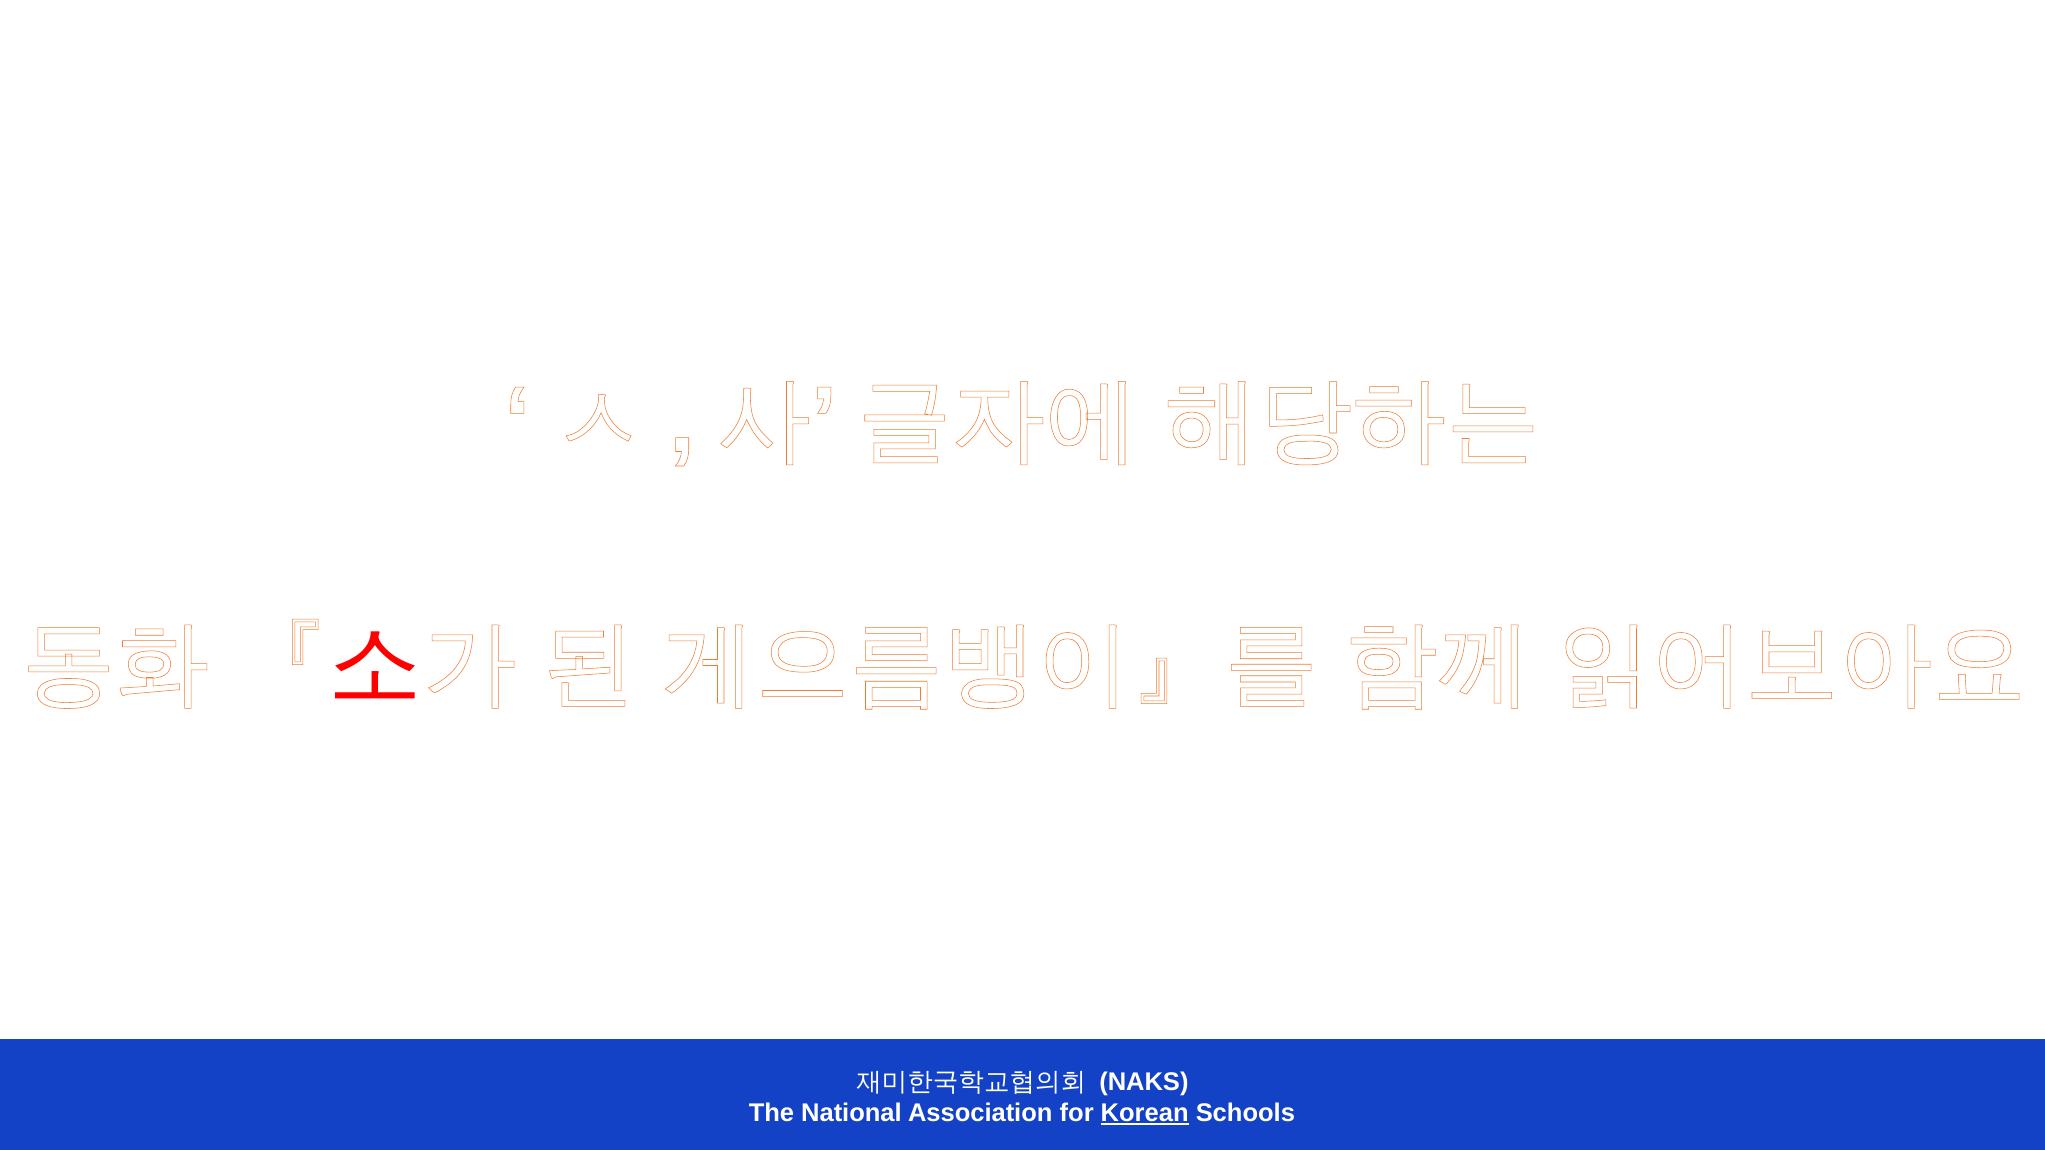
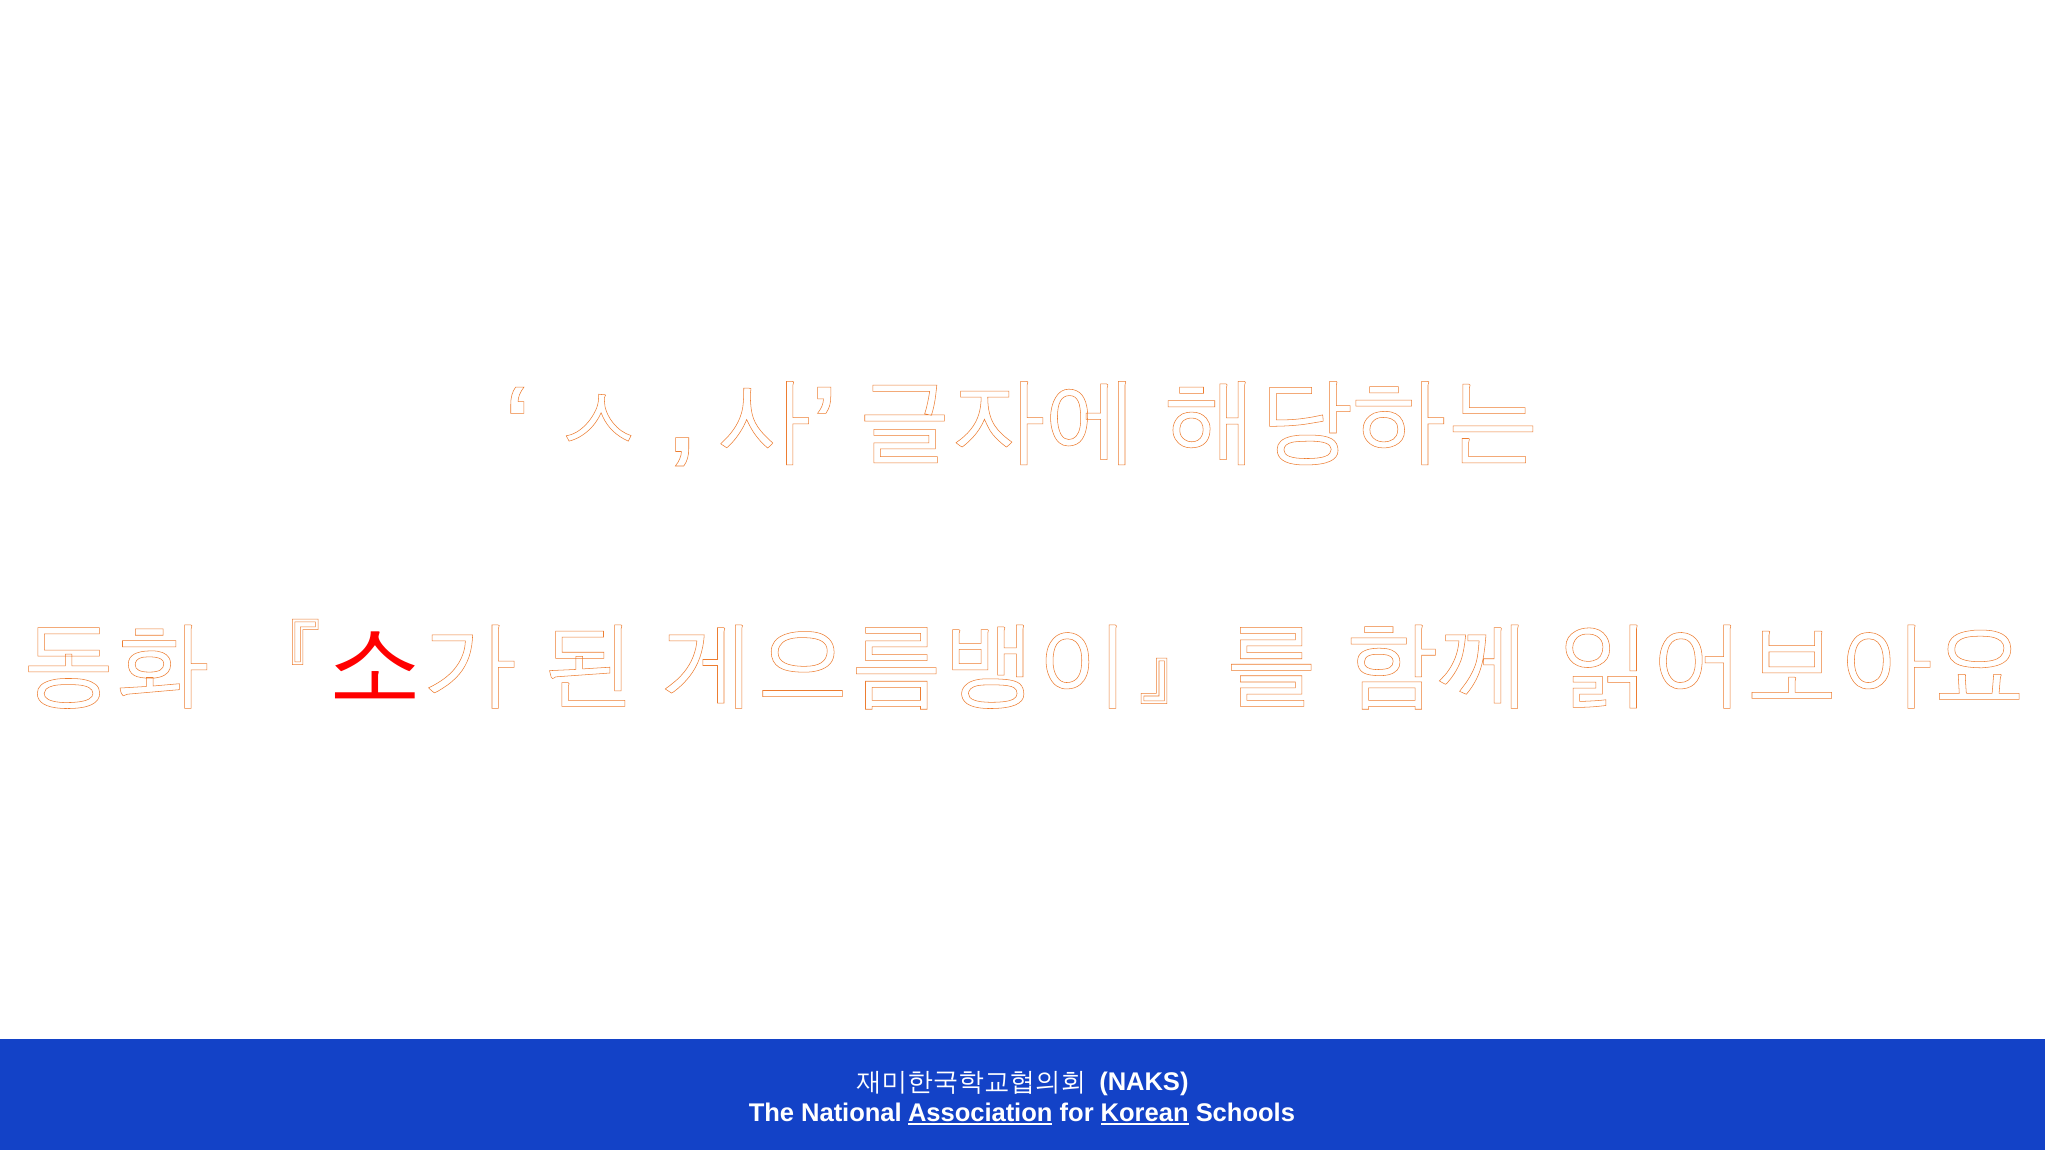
Association underline: none -> present
